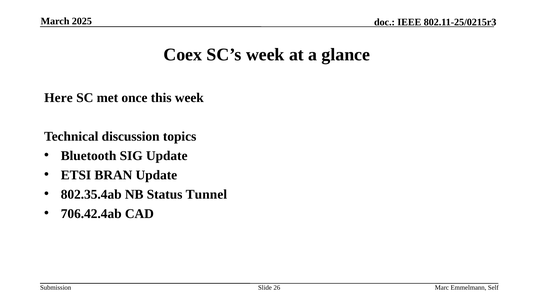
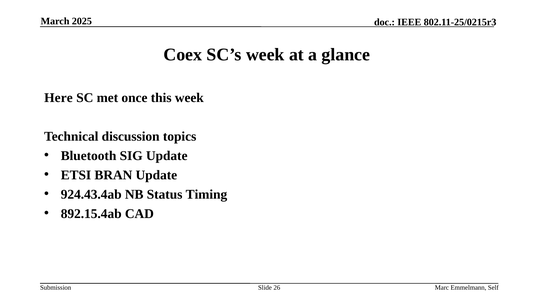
802.35.4ab: 802.35.4ab -> 924.43.4ab
Tunnel: Tunnel -> Timing
706.42.4ab: 706.42.4ab -> 892.15.4ab
